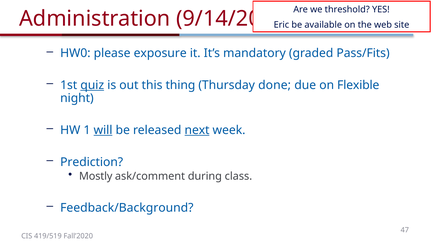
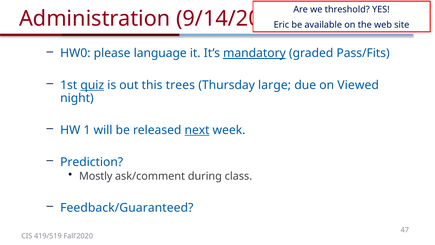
exposure: exposure -> language
mandatory underline: none -> present
thing: thing -> trees
done: done -> large
Flexible: Flexible -> Viewed
will underline: present -> none
Feedback/Background: Feedback/Background -> Feedback/Guaranteed
